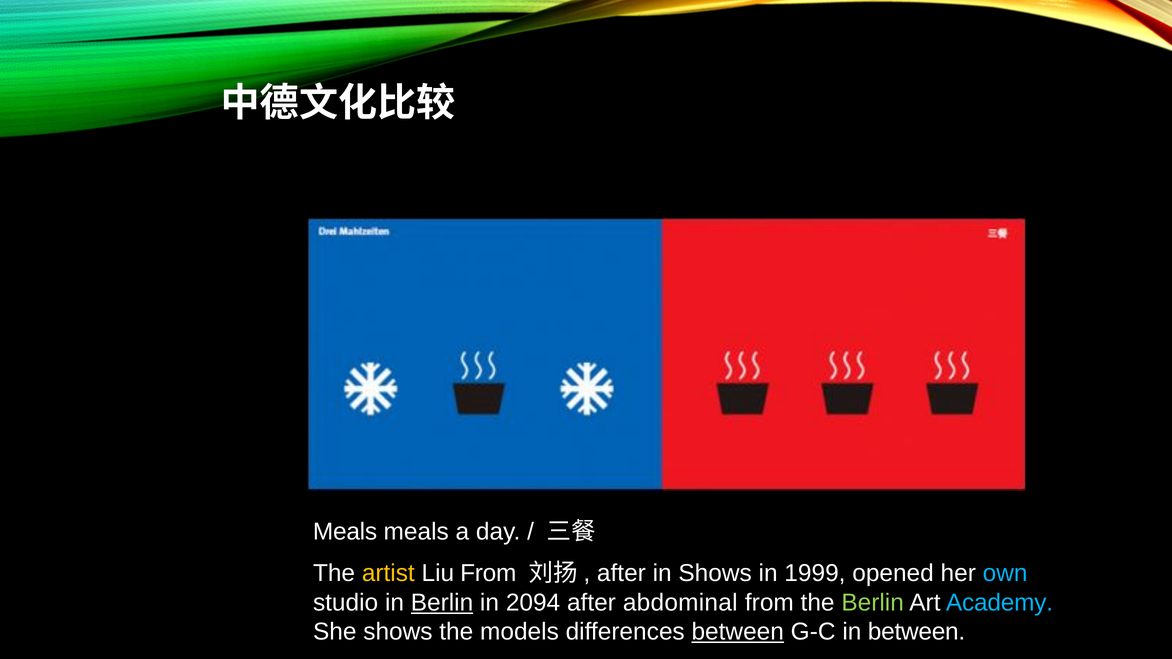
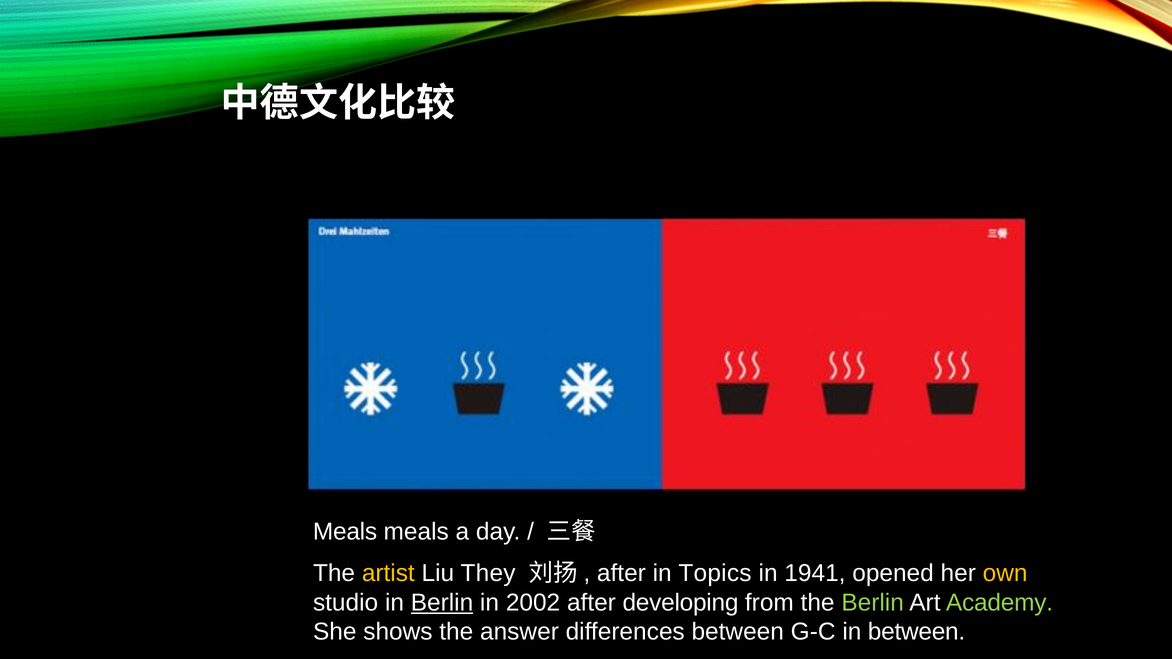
Liu From: From -> They
in Shows: Shows -> Topics
1999: 1999 -> 1941
own colour: light blue -> yellow
2094: 2094 -> 2002
abdominal: abdominal -> developing
Academy colour: light blue -> light green
models: models -> answer
between at (738, 632) underline: present -> none
